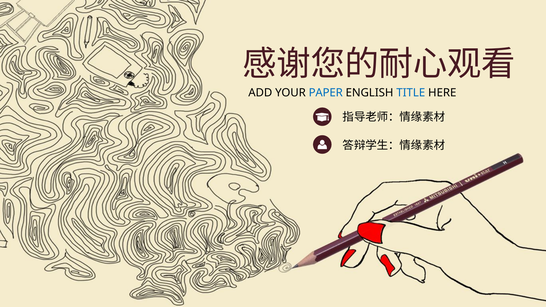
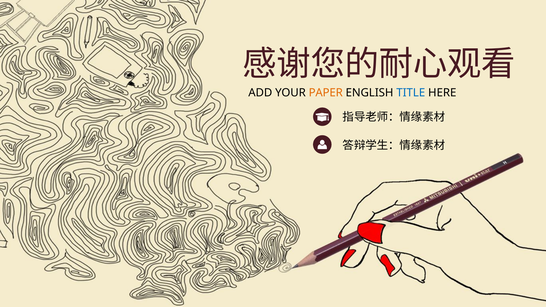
PAPER colour: blue -> orange
